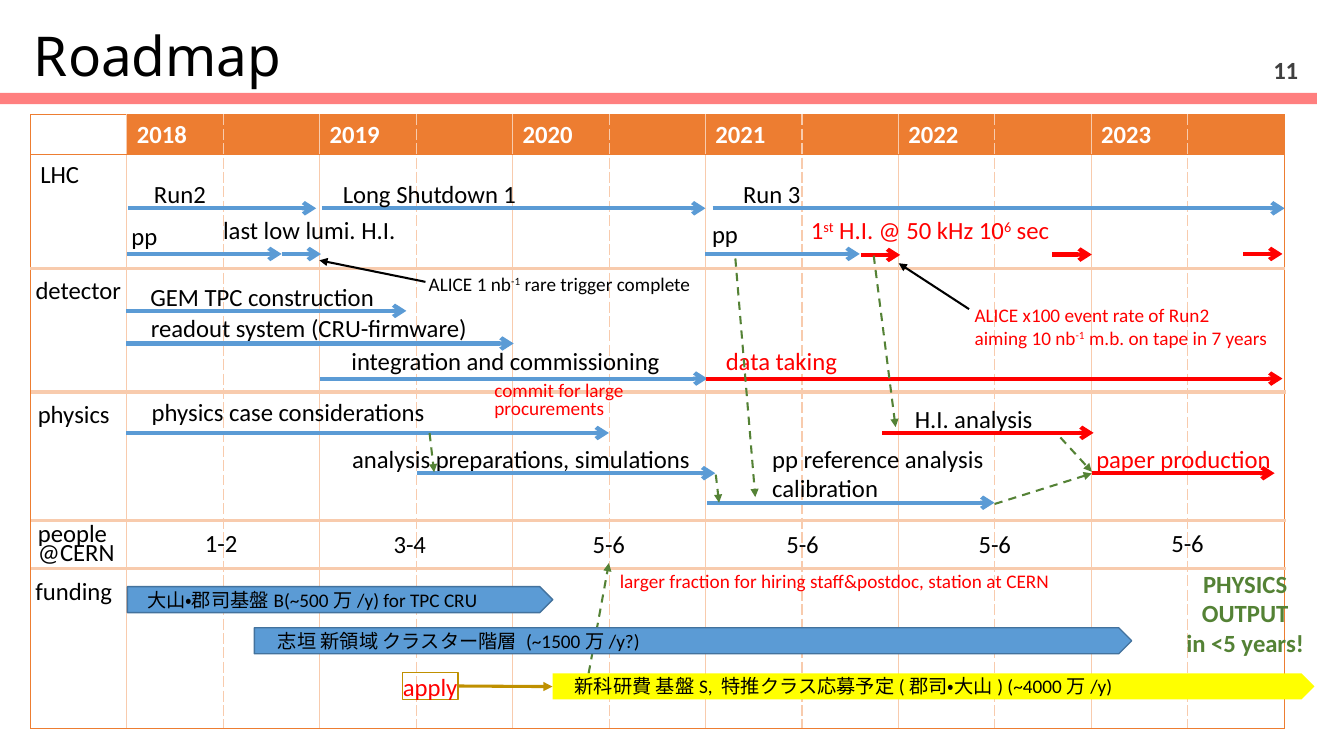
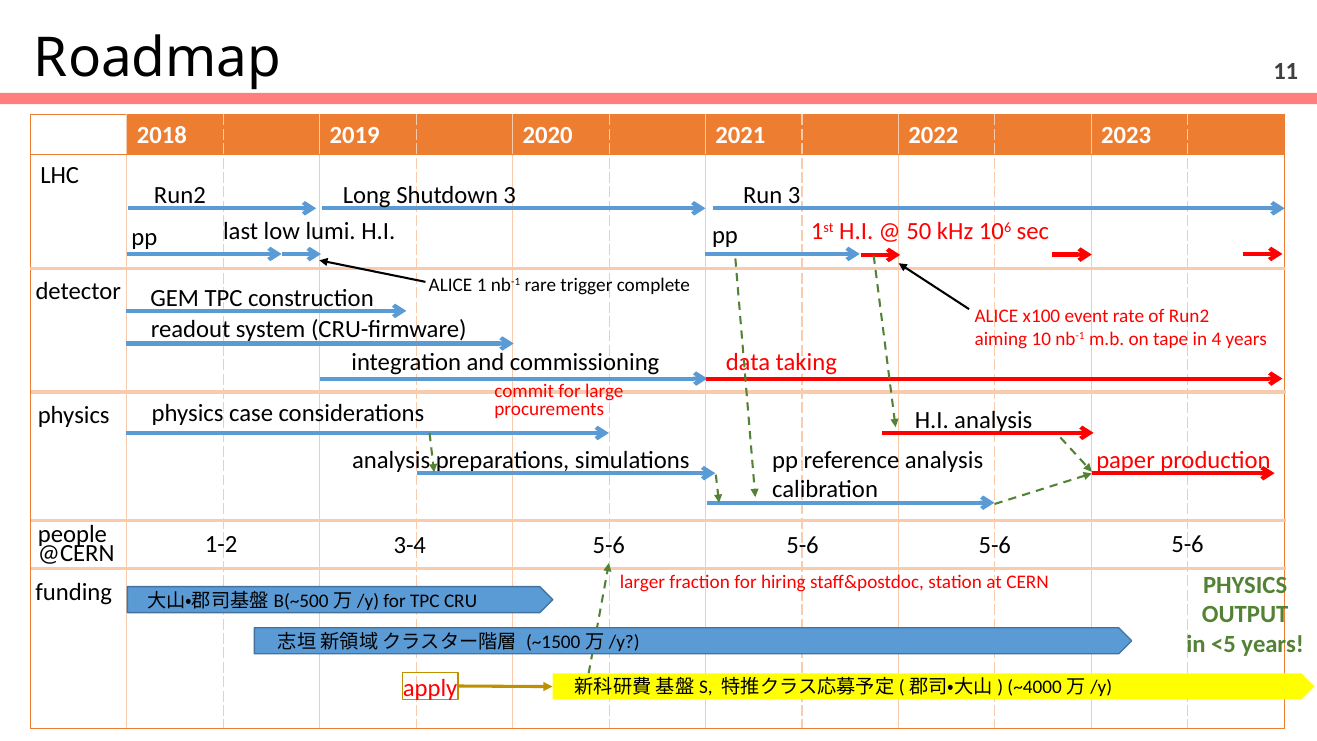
Shutdown 1: 1 -> 3
7: 7 -> 4
